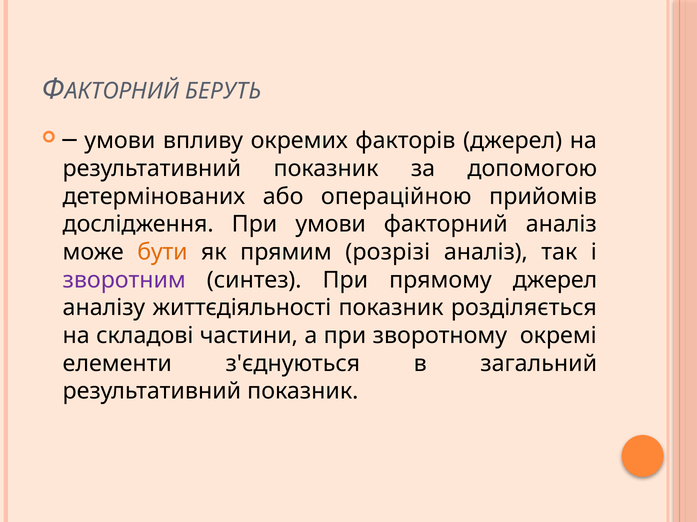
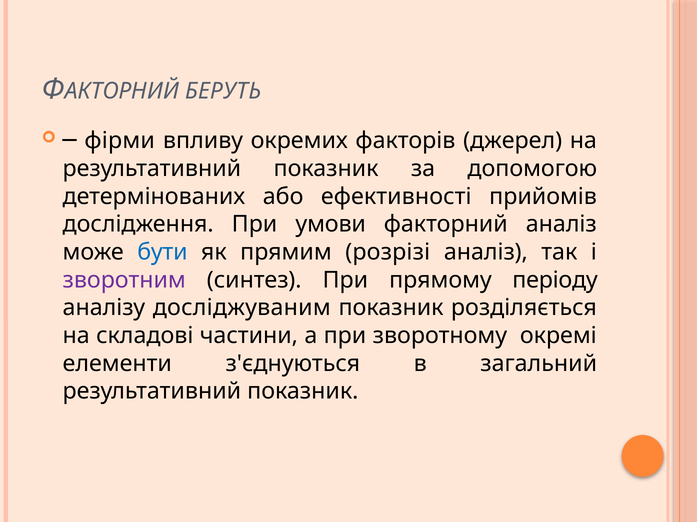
умови at (120, 141): умови -> фірми
операційною: операційною -> ефективності
бути colour: orange -> blue
прямому джерел: джерел -> періоду
життєдіяльності: життєдіяльності -> досліджуваним
